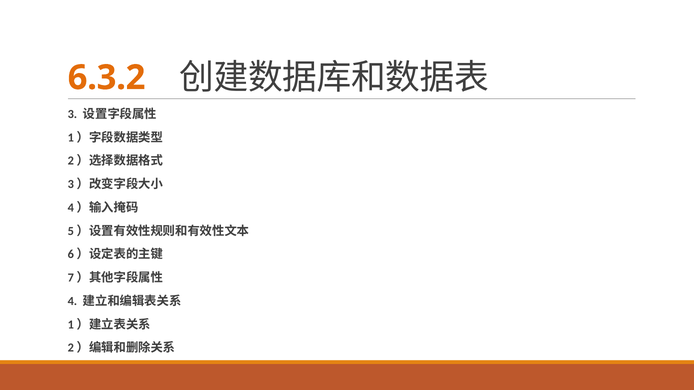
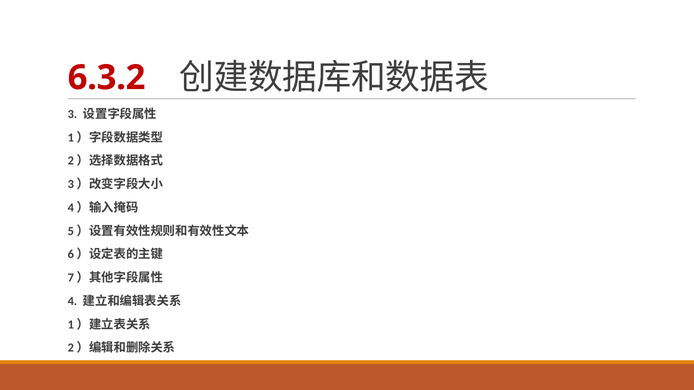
6.3.2 colour: orange -> red
